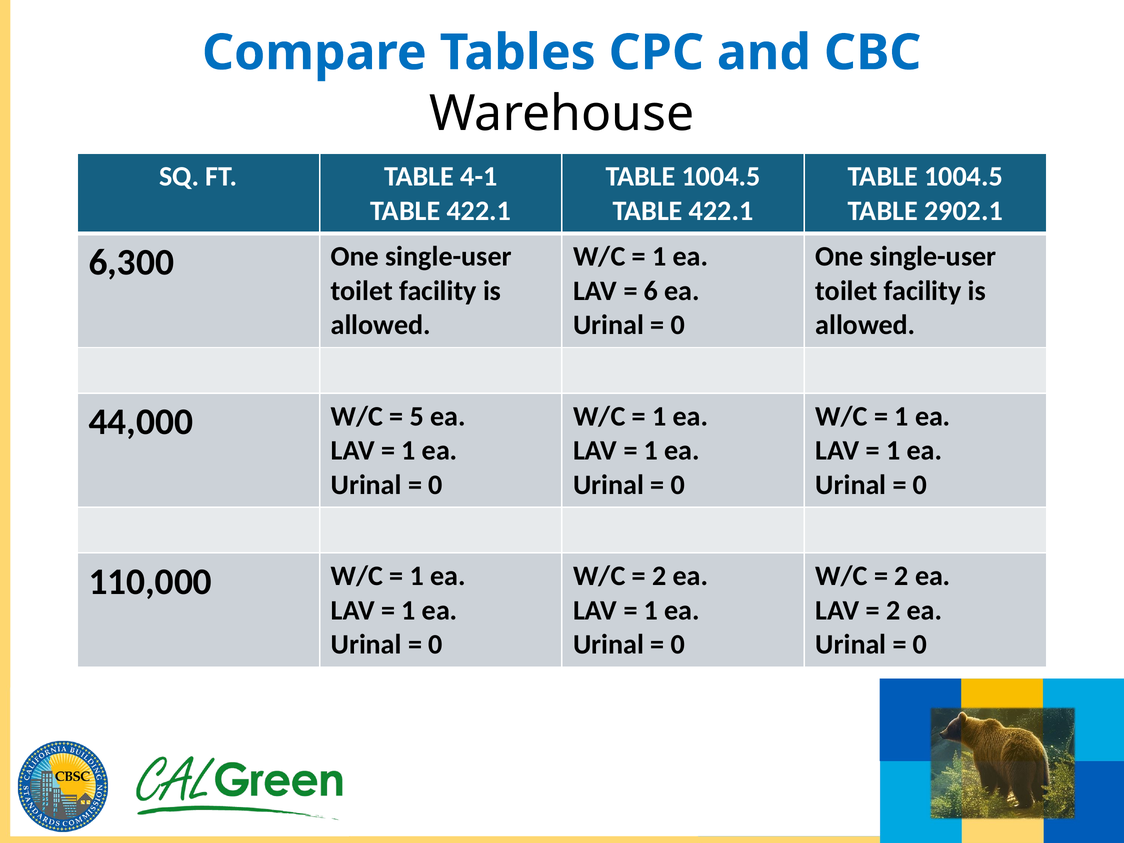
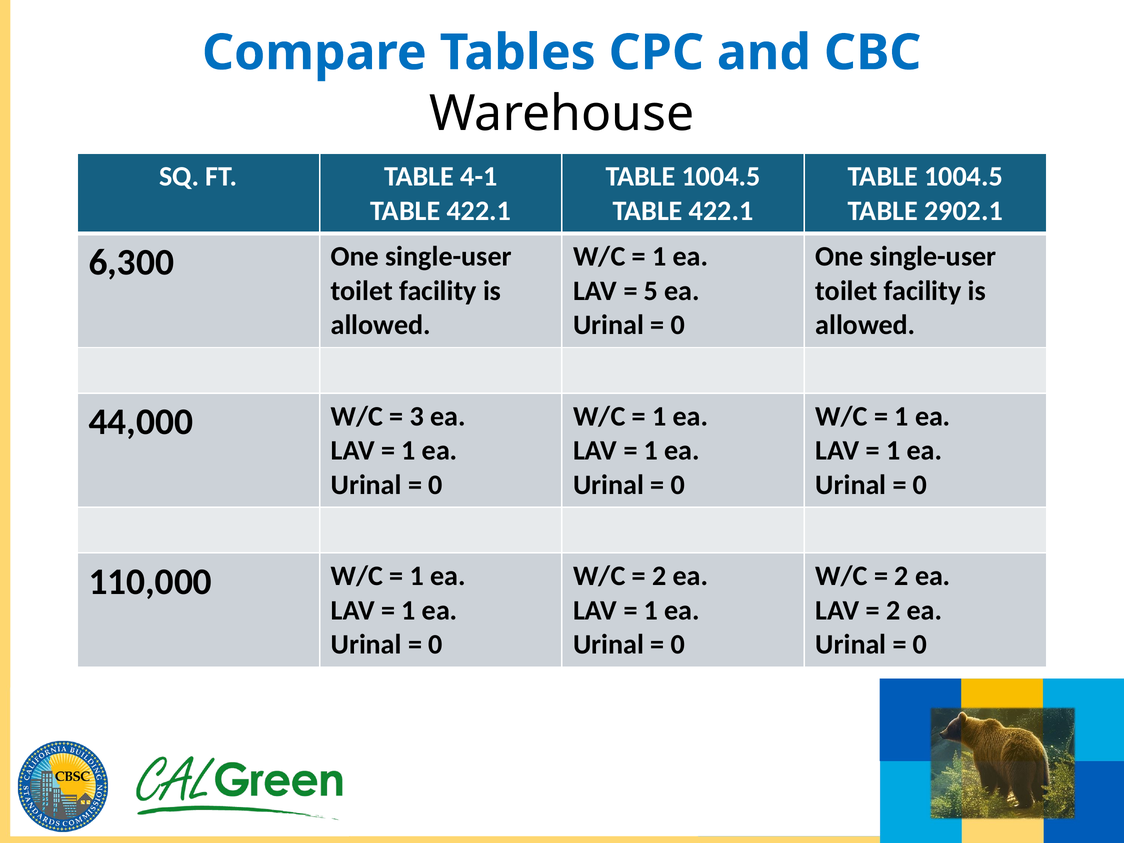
6: 6 -> 5
5: 5 -> 3
